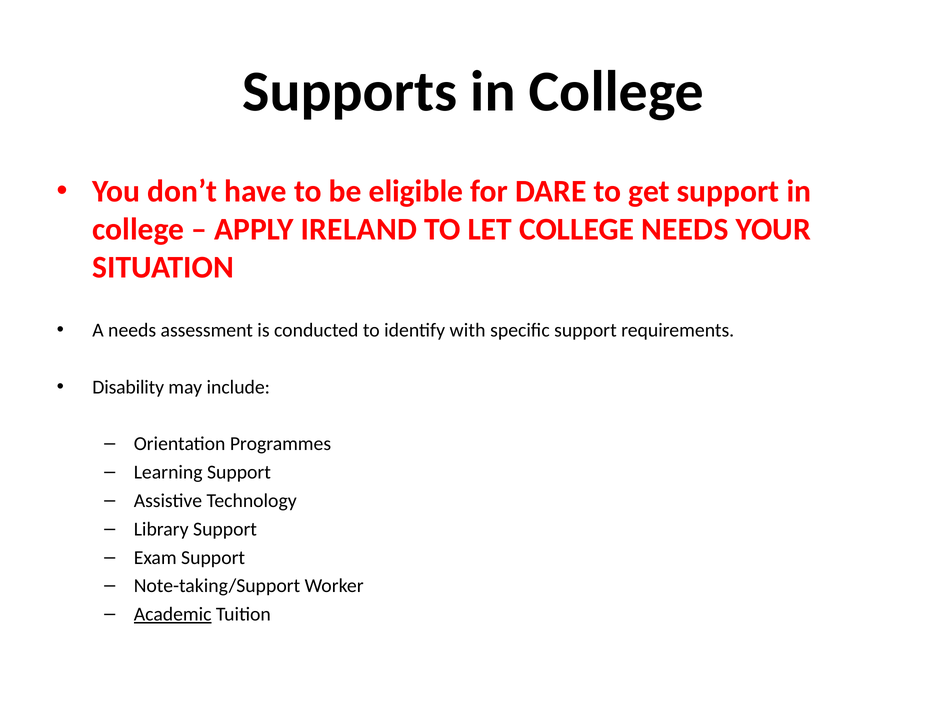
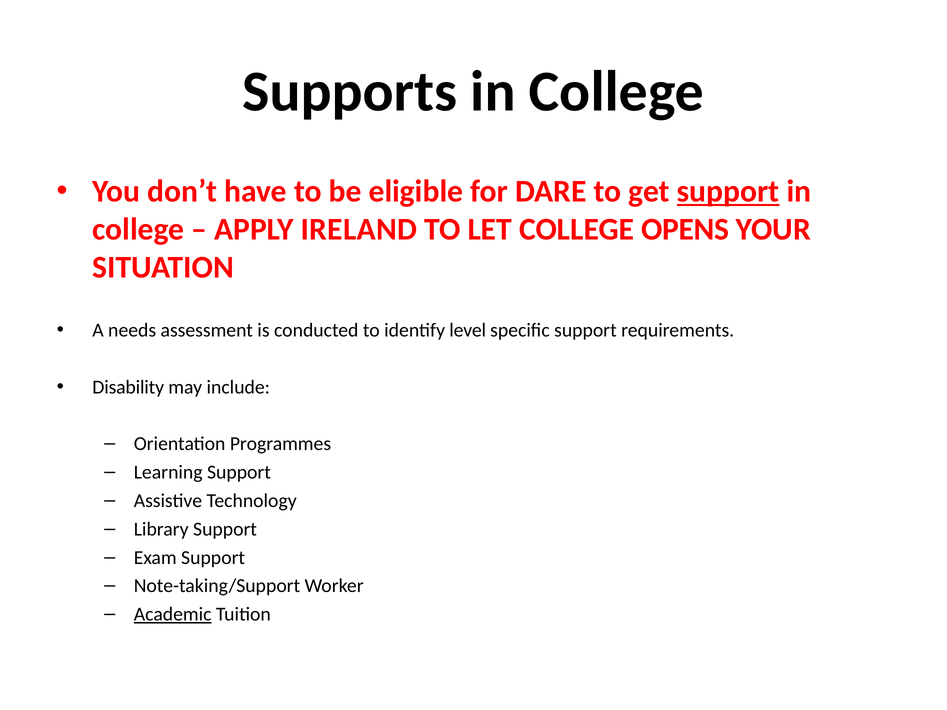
support at (728, 192) underline: none -> present
COLLEGE NEEDS: NEEDS -> OPENS
with: with -> level
